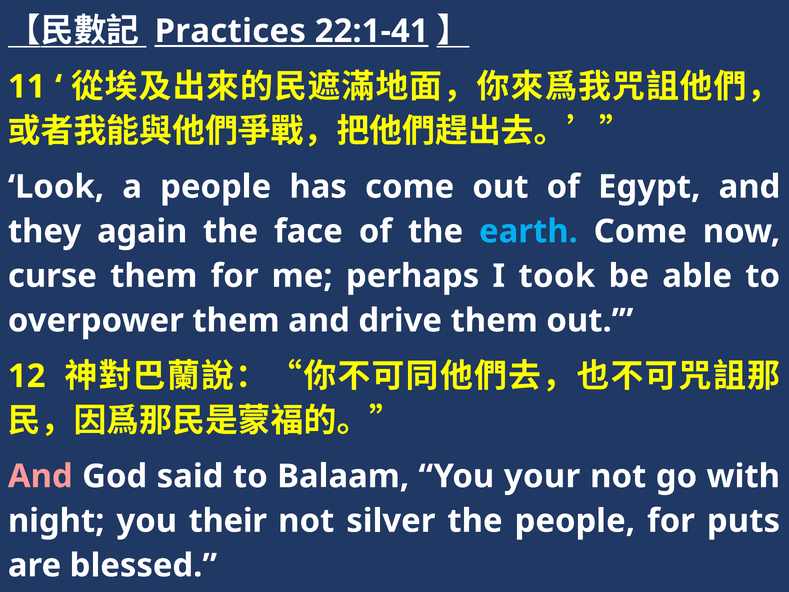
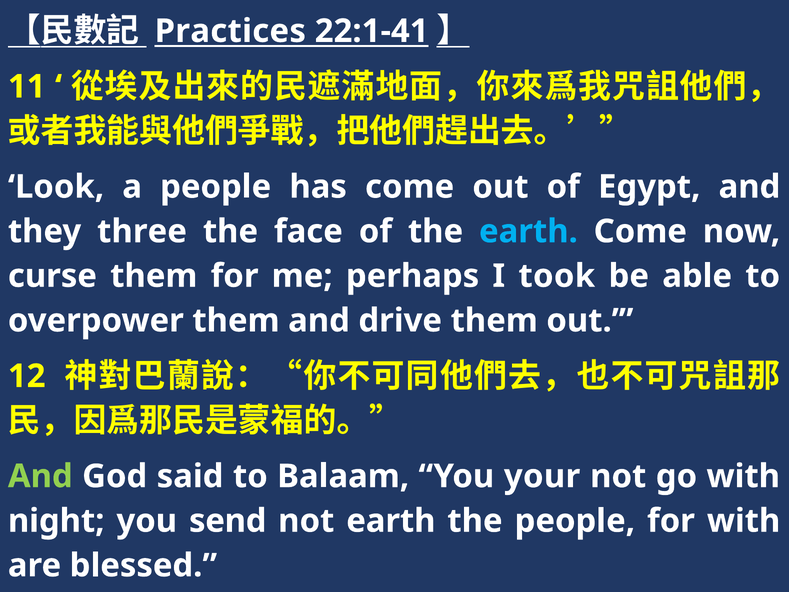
again: again -> three
And at (40, 476) colour: pink -> light green
their: their -> send
not silver: silver -> earth
for puts: puts -> with
